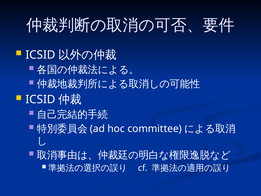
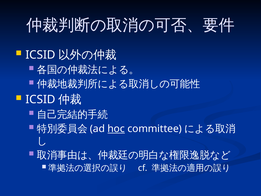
hoc underline: none -> present
